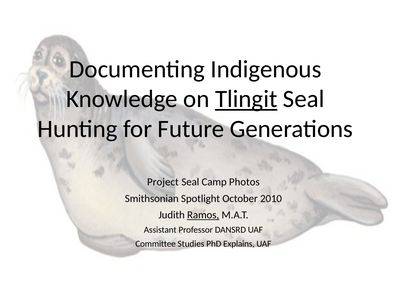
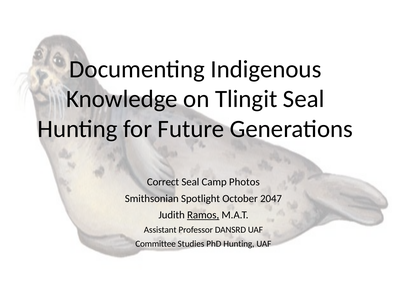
Tlingit underline: present -> none
Project: Project -> Correct
2010: 2010 -> 2047
PhD Explains: Explains -> Hunting
